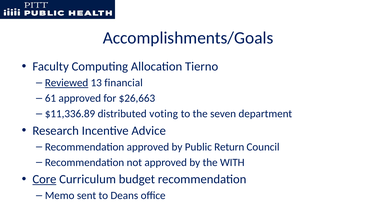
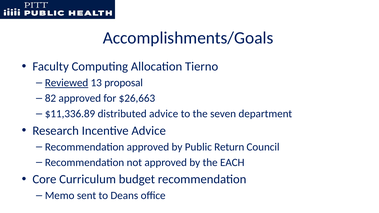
financial: financial -> proposal
61: 61 -> 82
distributed voting: voting -> advice
WITH: WITH -> EACH
Core underline: present -> none
